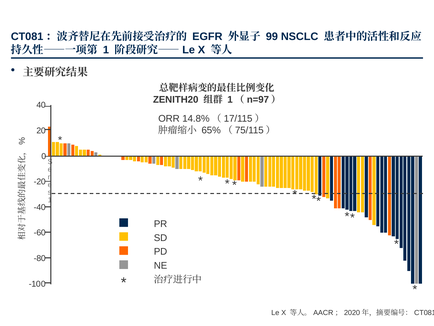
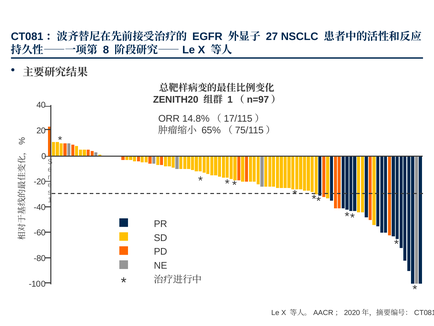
99: 99 -> 27
1 at (106, 50): 1 -> 8
